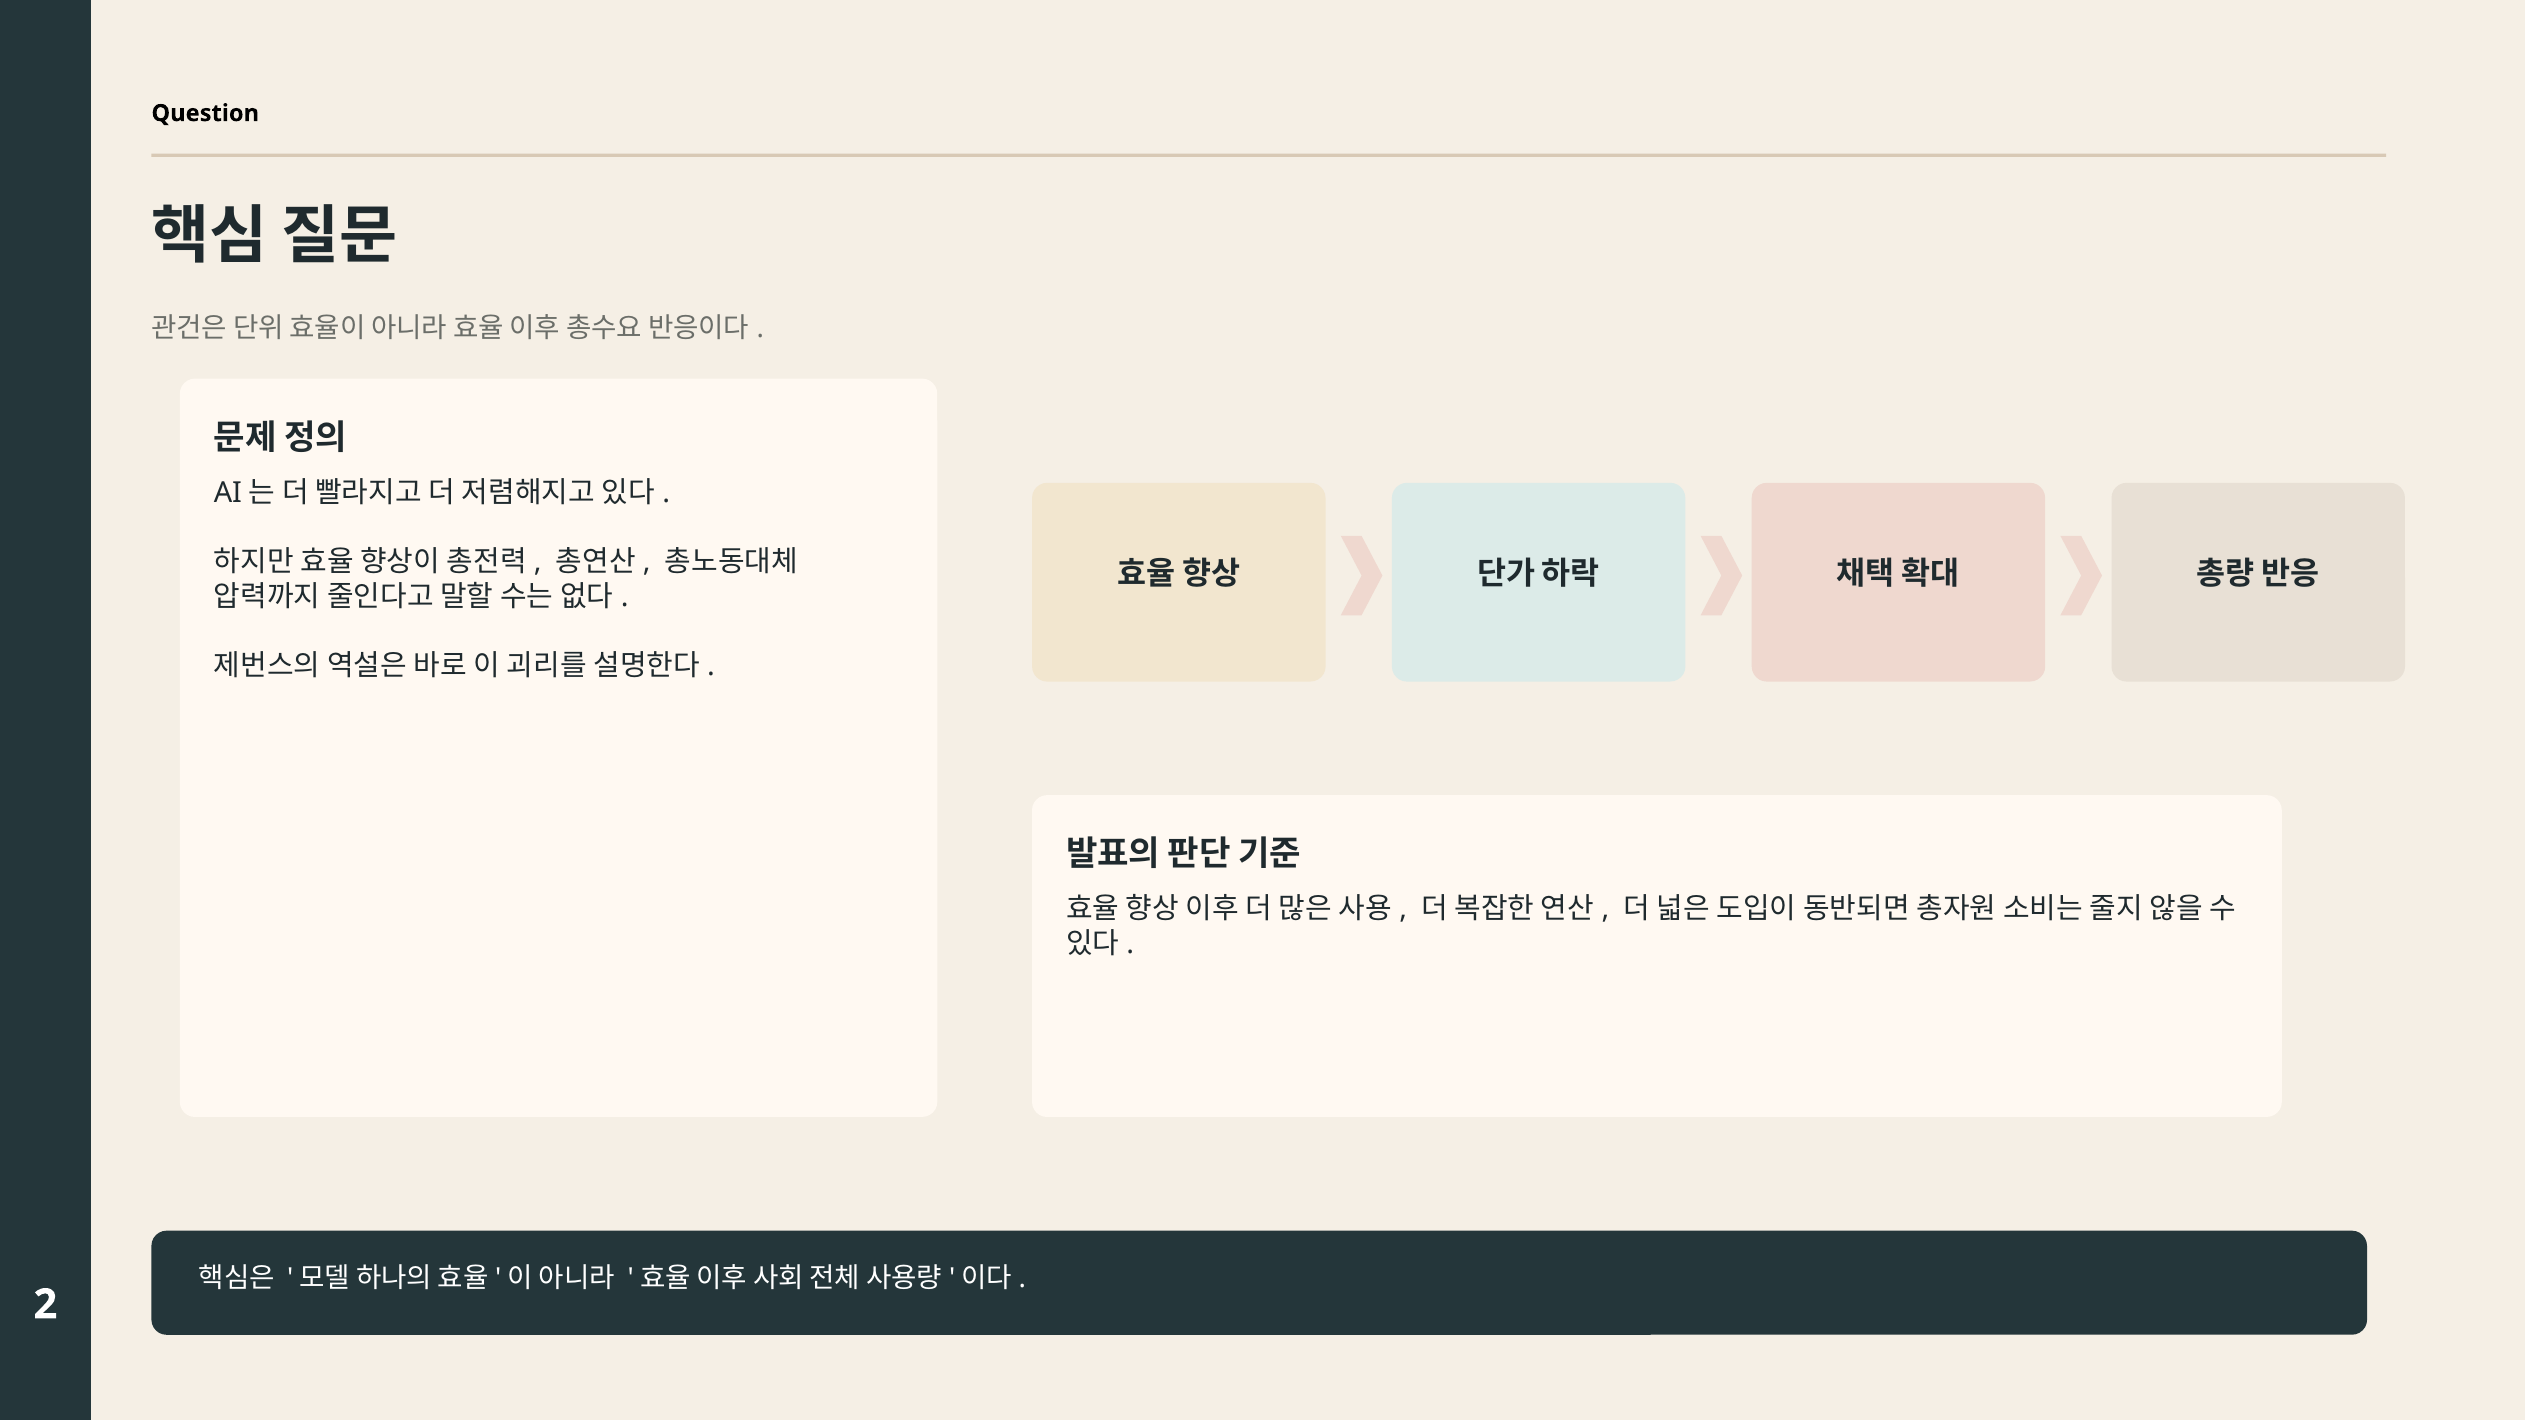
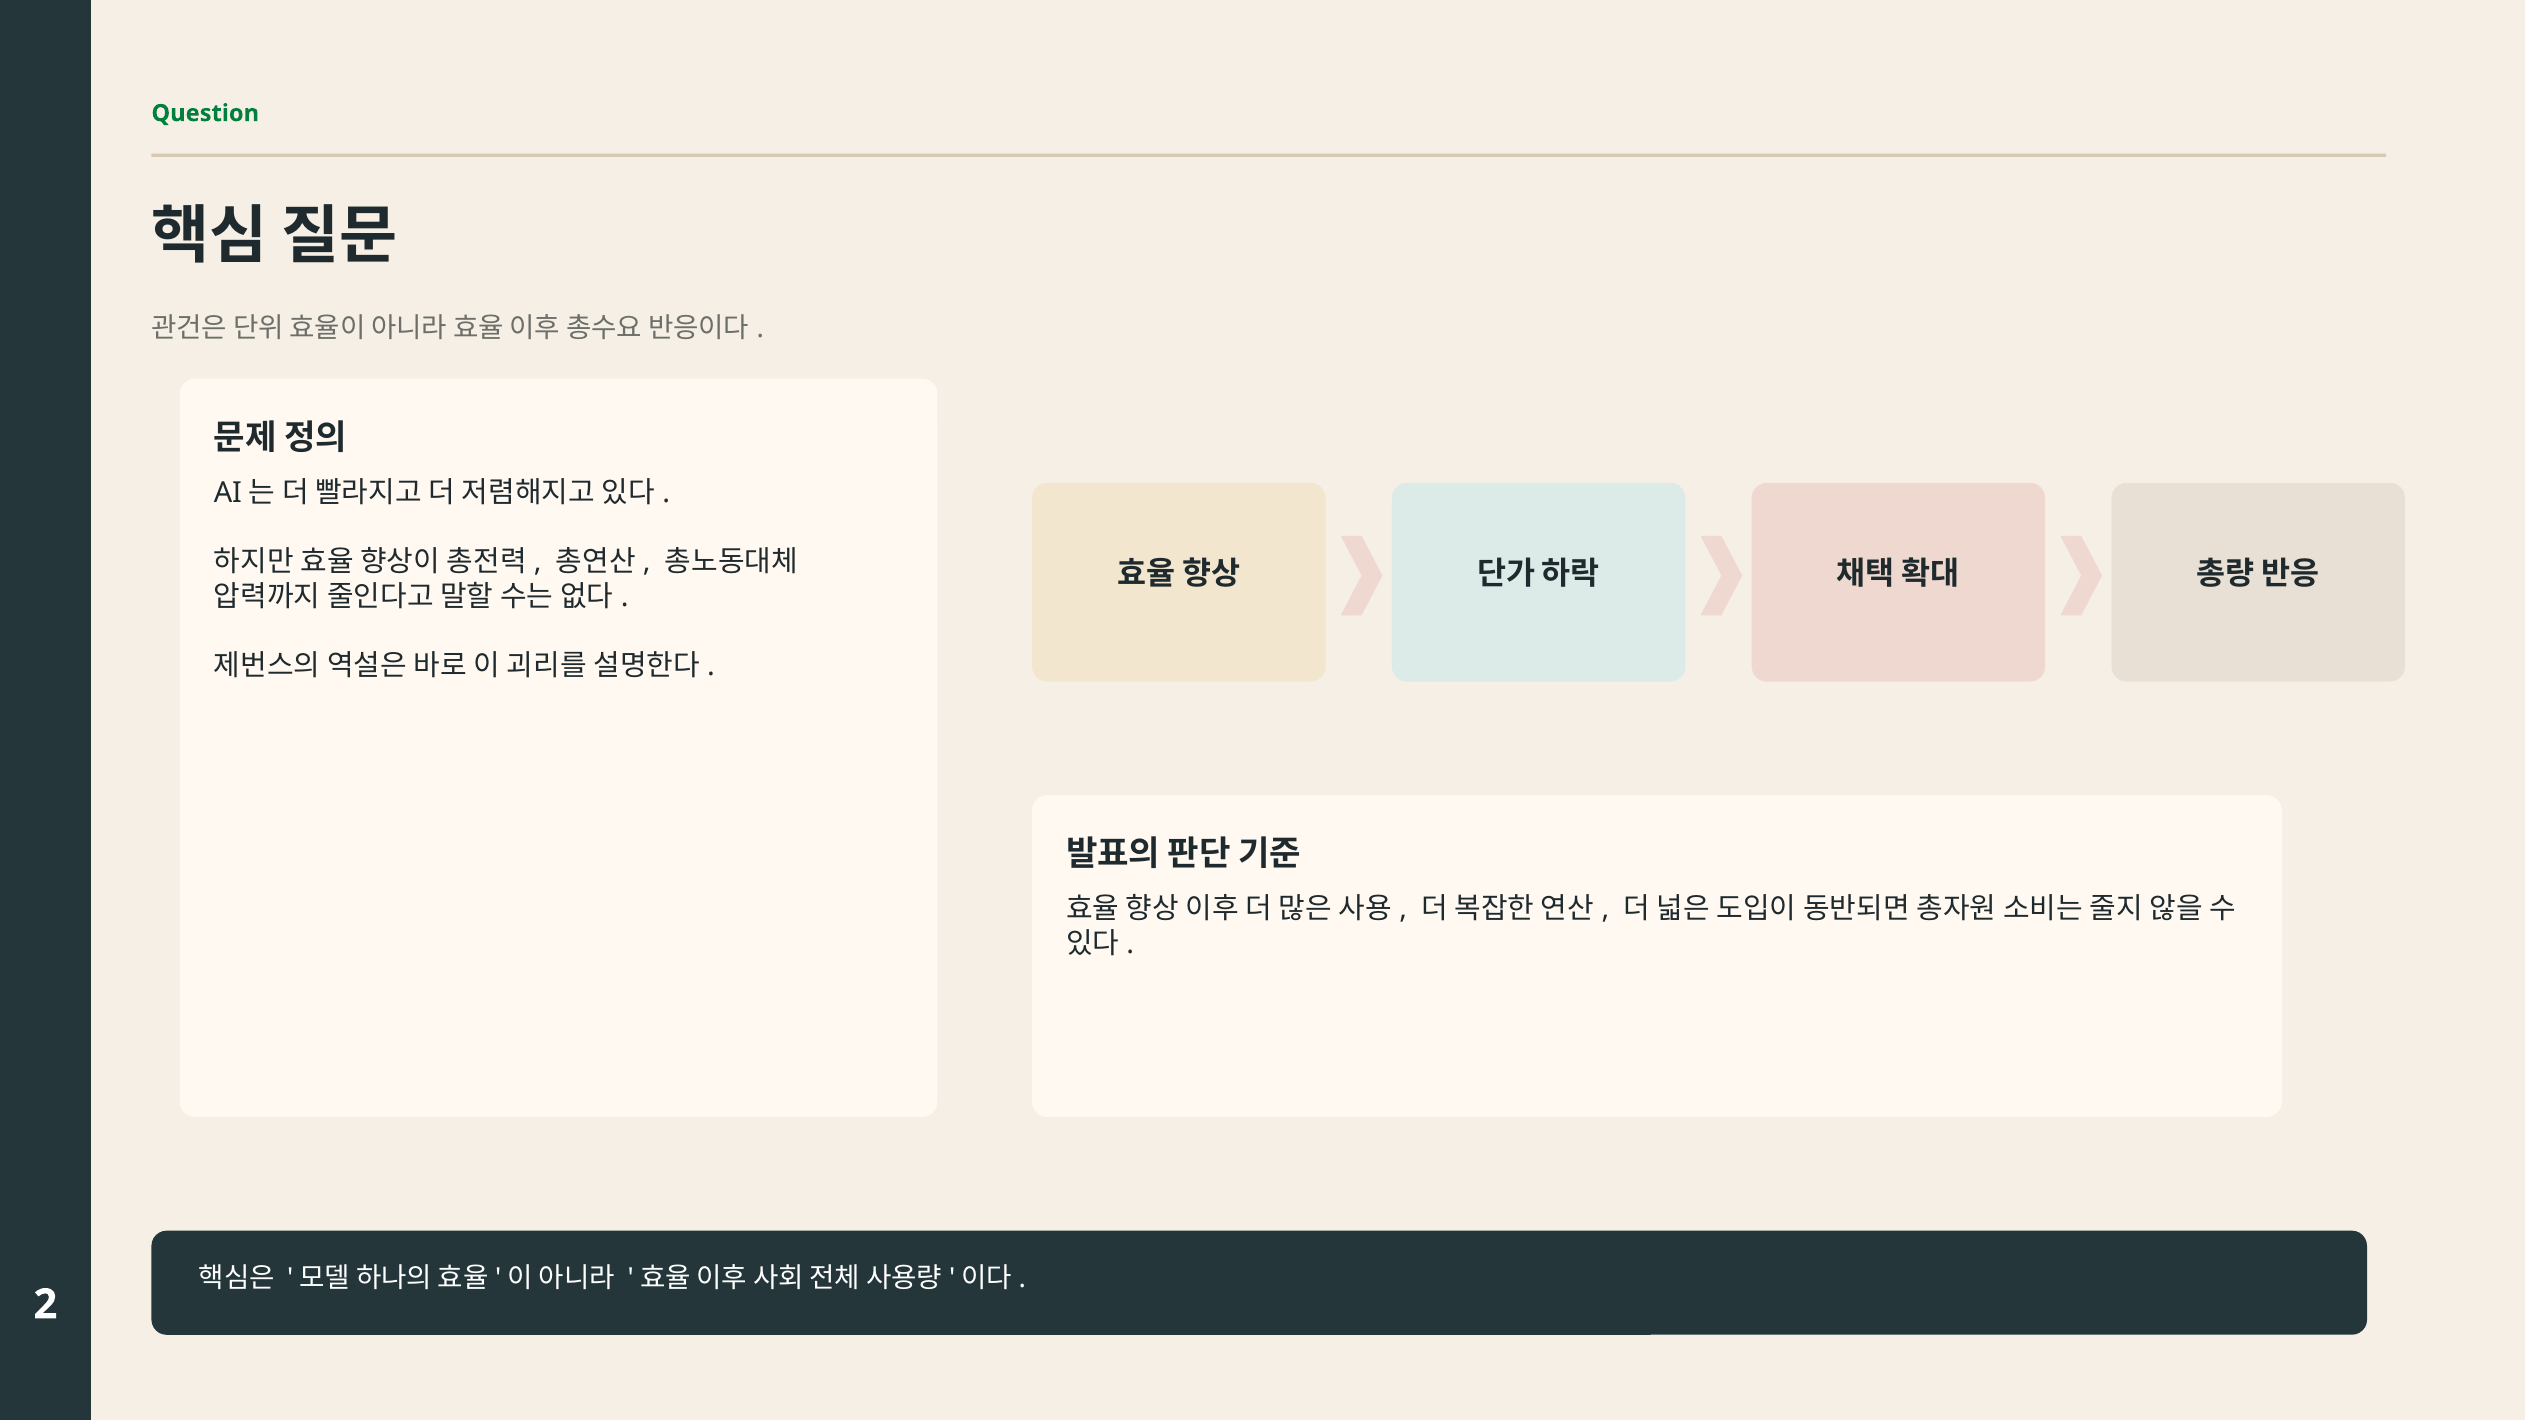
Question colour: black -> green
